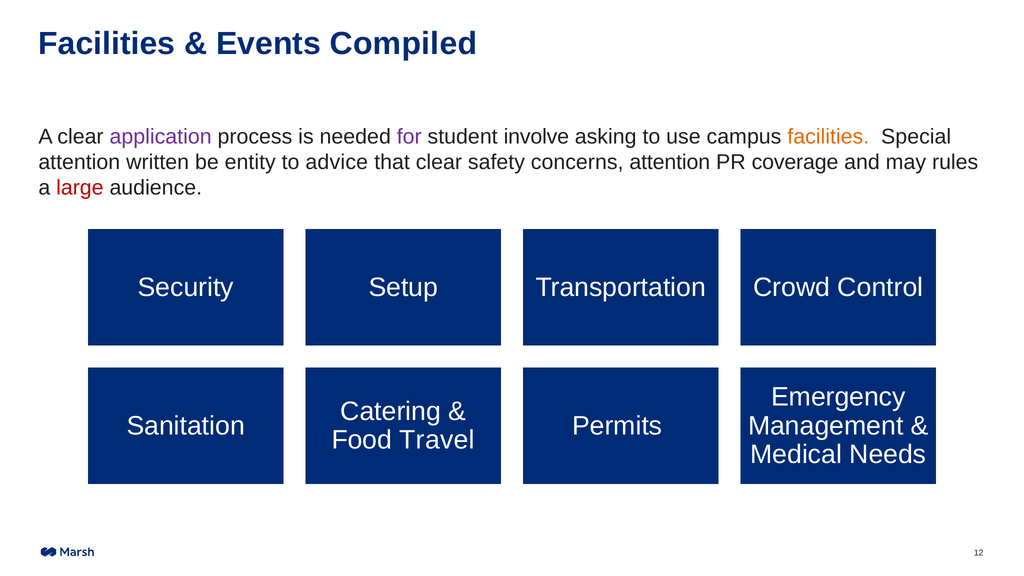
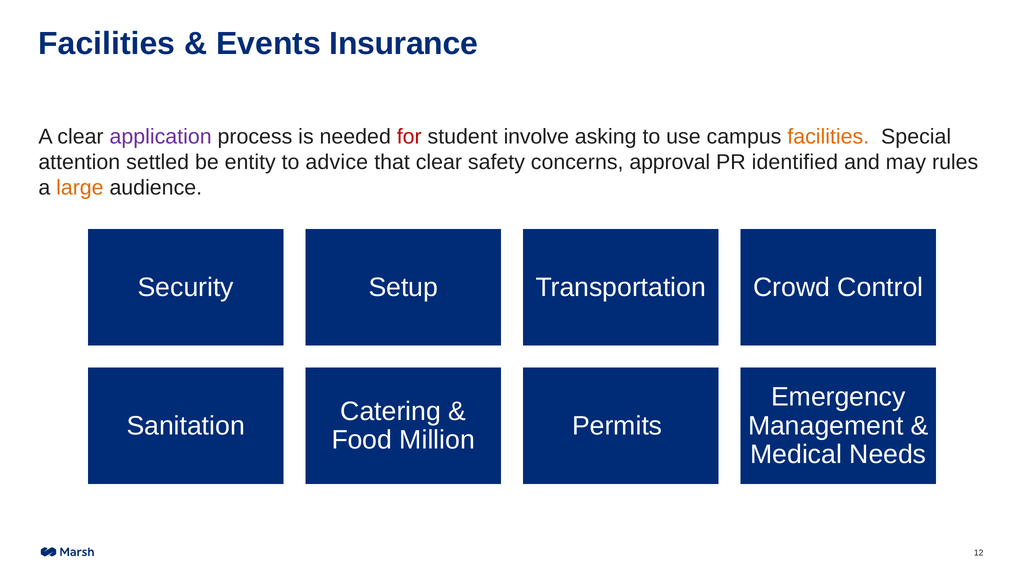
Compiled: Compiled -> Insurance
for colour: purple -> red
written: written -> settled
concerns attention: attention -> approval
coverage: coverage -> identified
large colour: red -> orange
Travel: Travel -> Million
